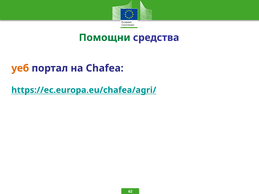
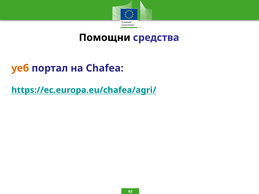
Помощни colour: green -> black
